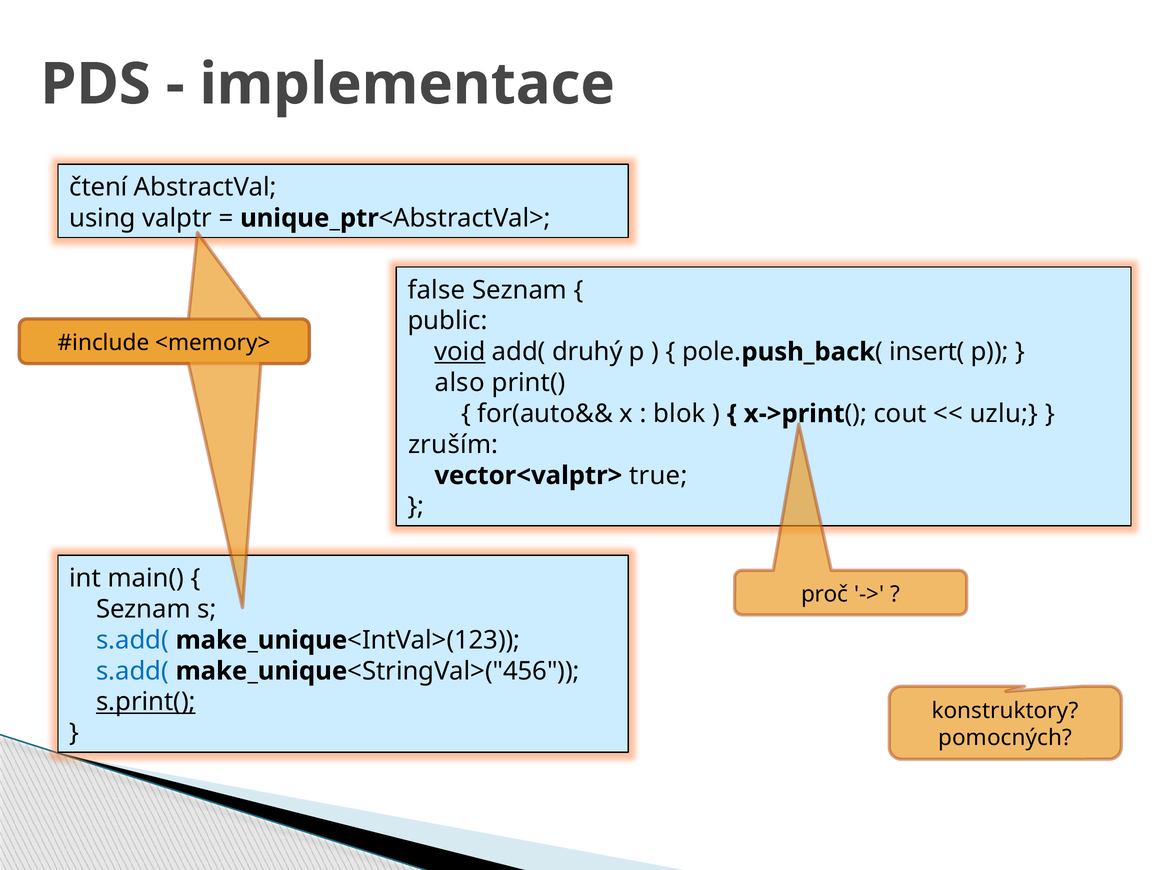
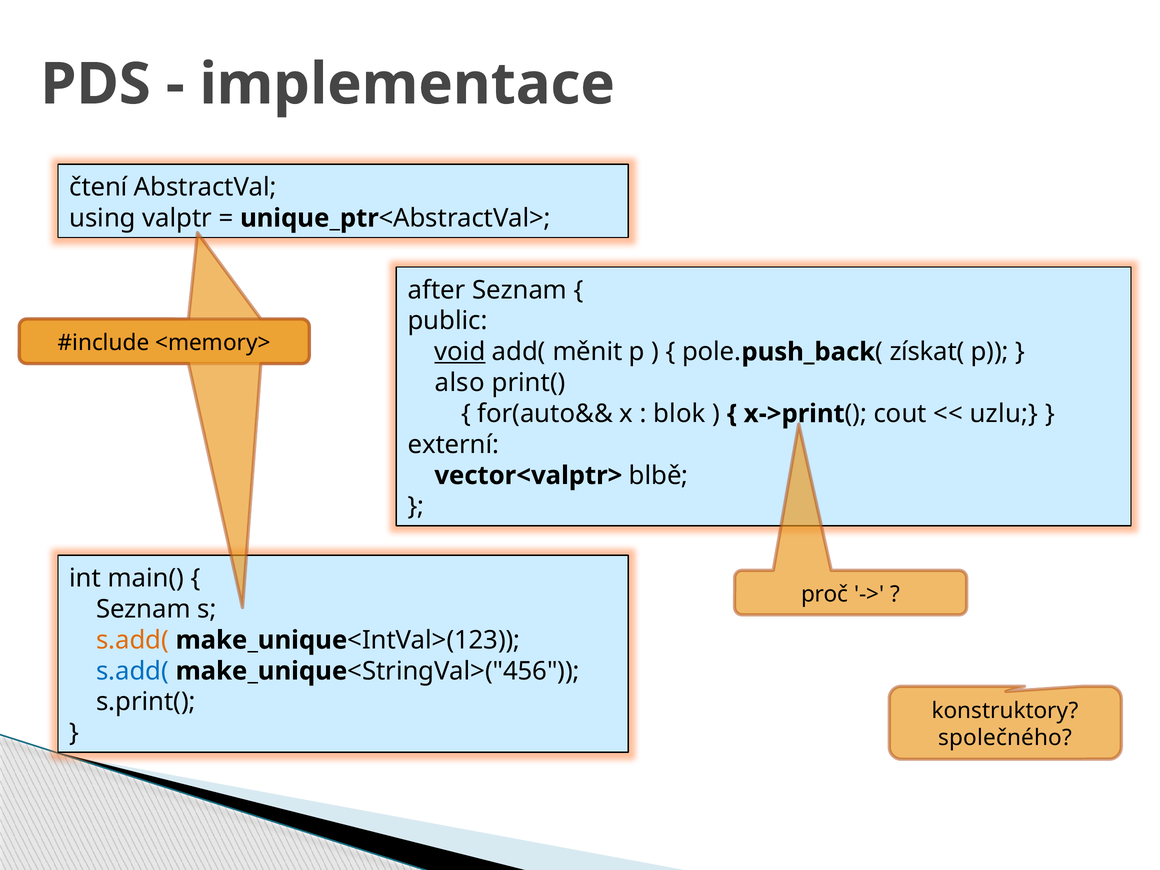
false: false -> after
druhý: druhý -> měnit
insert(: insert( -> získat(
zruším: zruším -> externí
true: true -> blbě
s.add( at (132, 640) colour: blue -> orange
s.print( underline: present -> none
pomocných: pomocných -> společného
